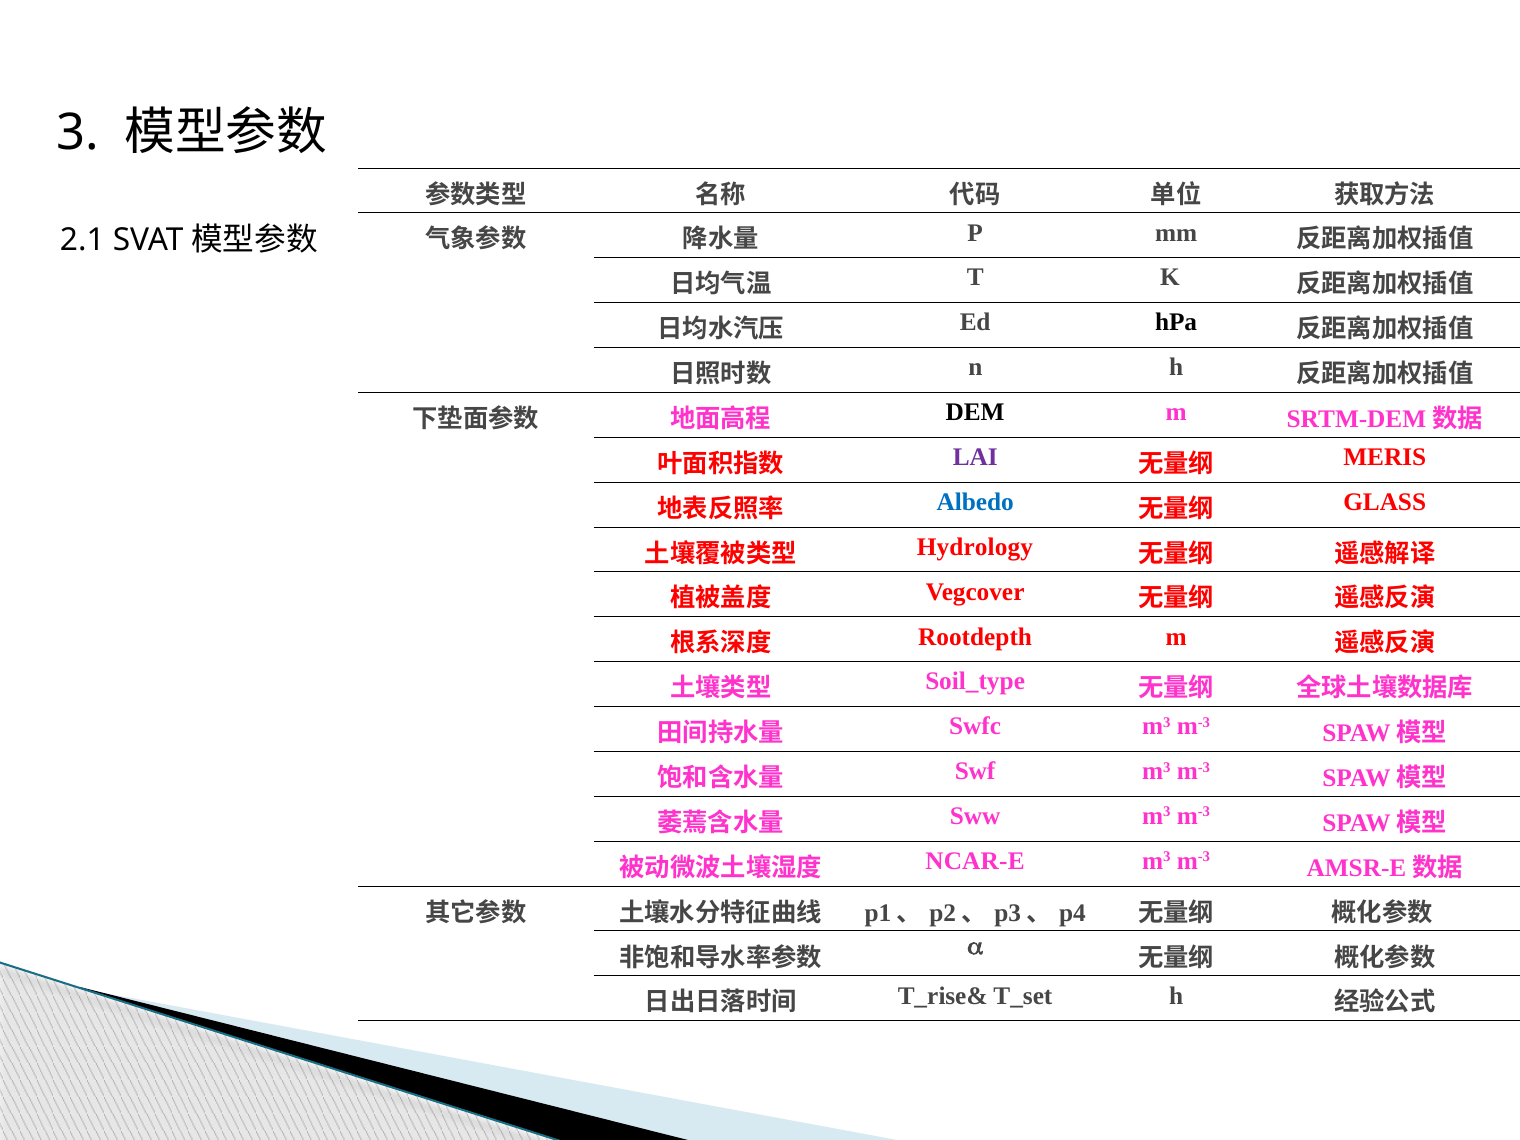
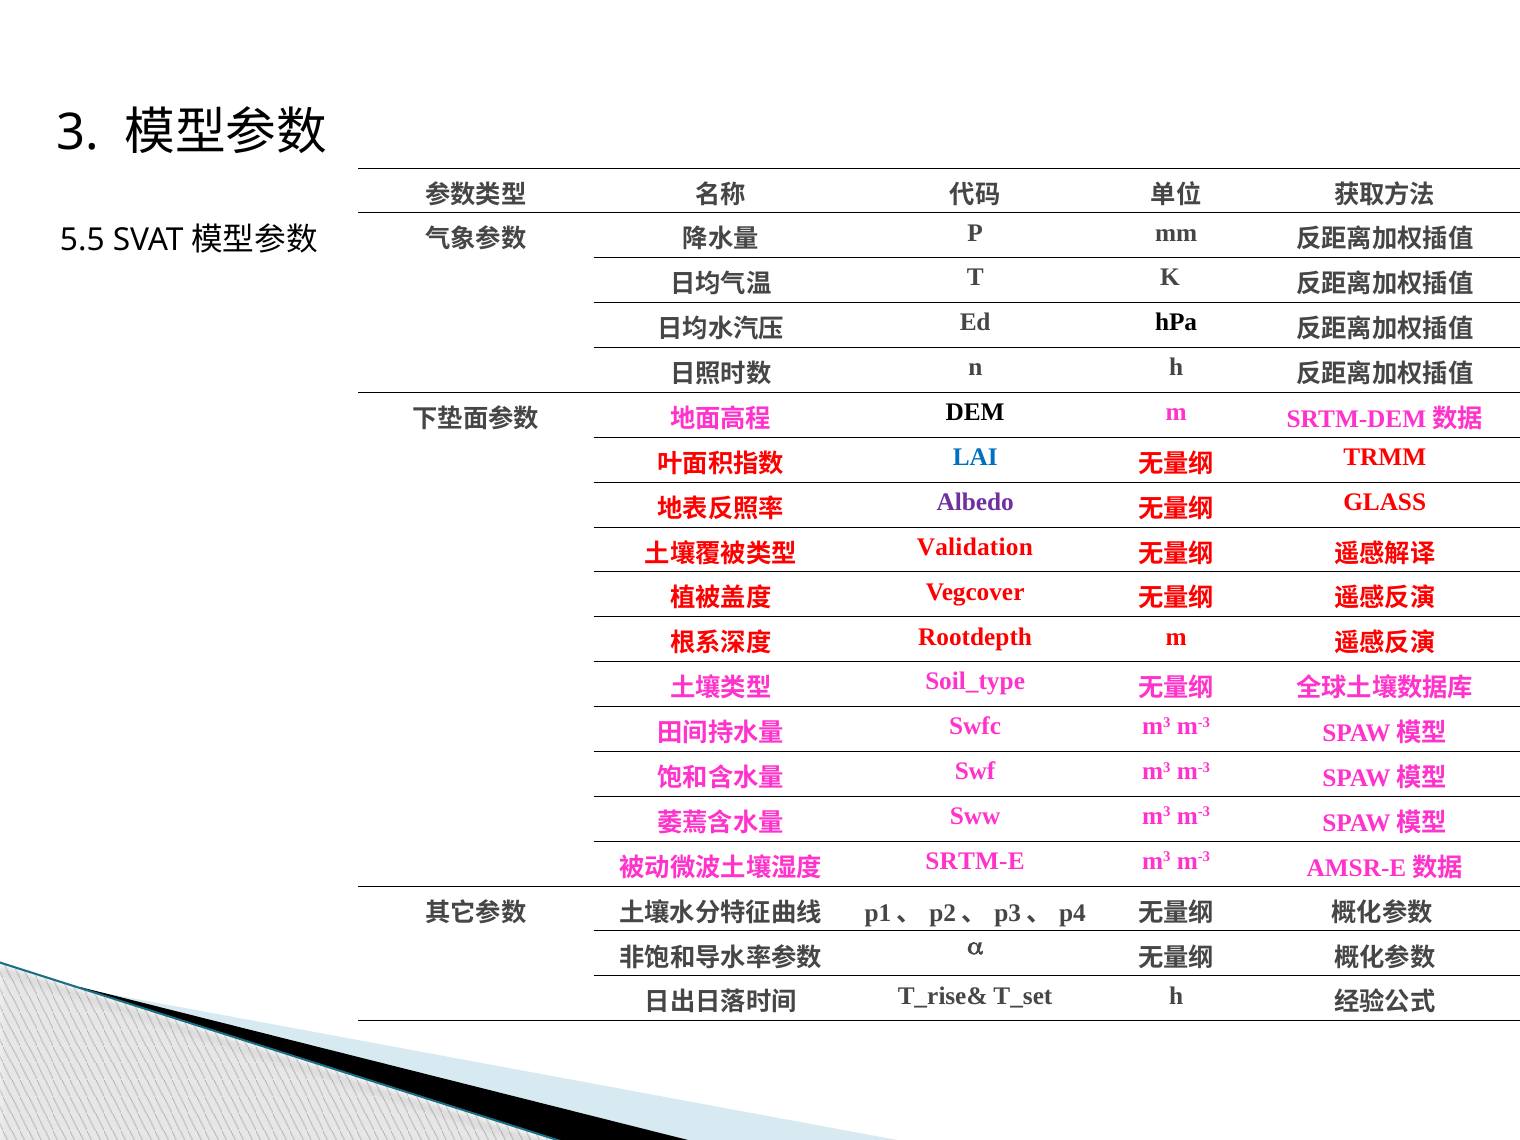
2.1: 2.1 -> 5.5
LAI colour: purple -> blue
MERIS: MERIS -> TRMM
Albedo colour: blue -> purple
Hydrology: Hydrology -> Validation
NCAR-E: NCAR-E -> SRTM-E
